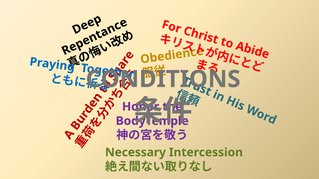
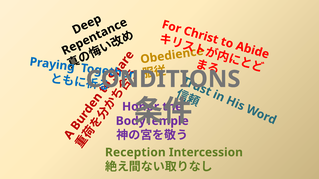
Necessary: Necessary -> Reception
